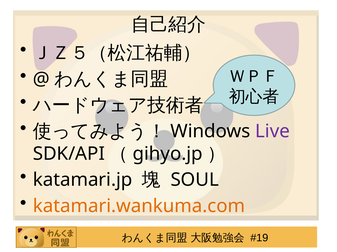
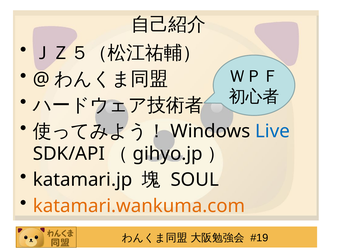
Live colour: purple -> blue
